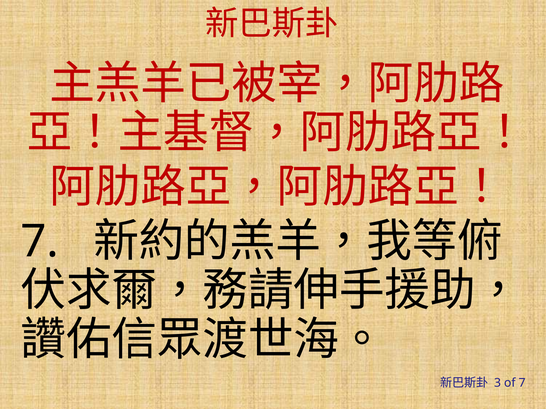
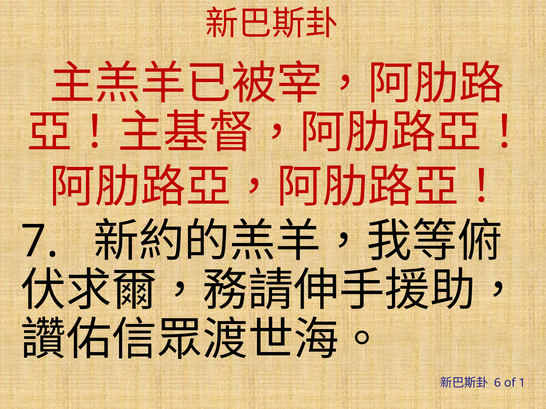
3: 3 -> 6
of 7: 7 -> 1
